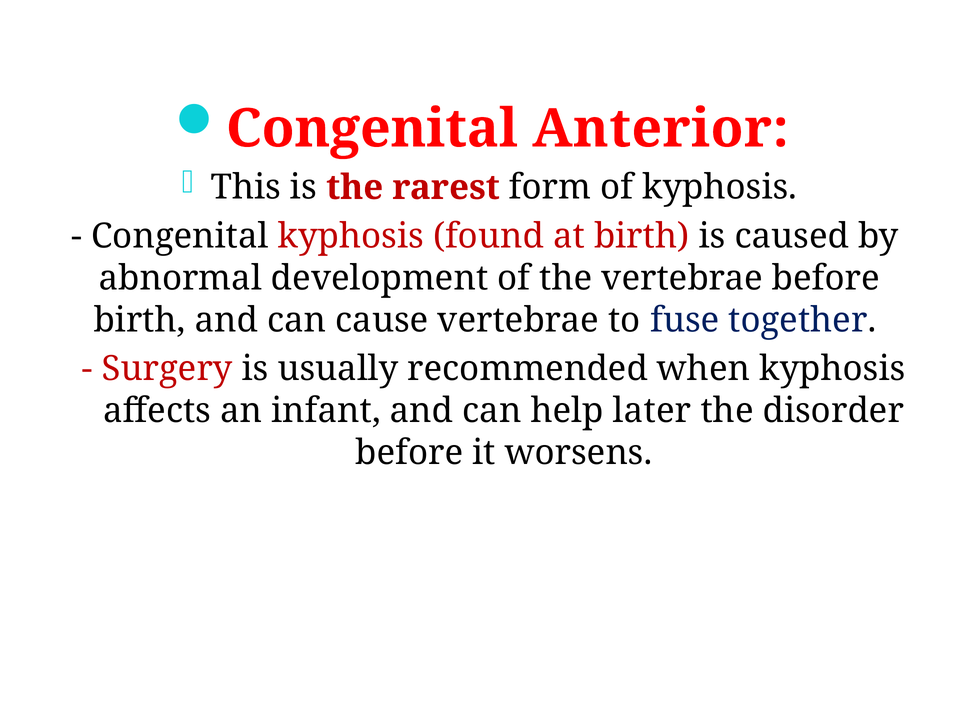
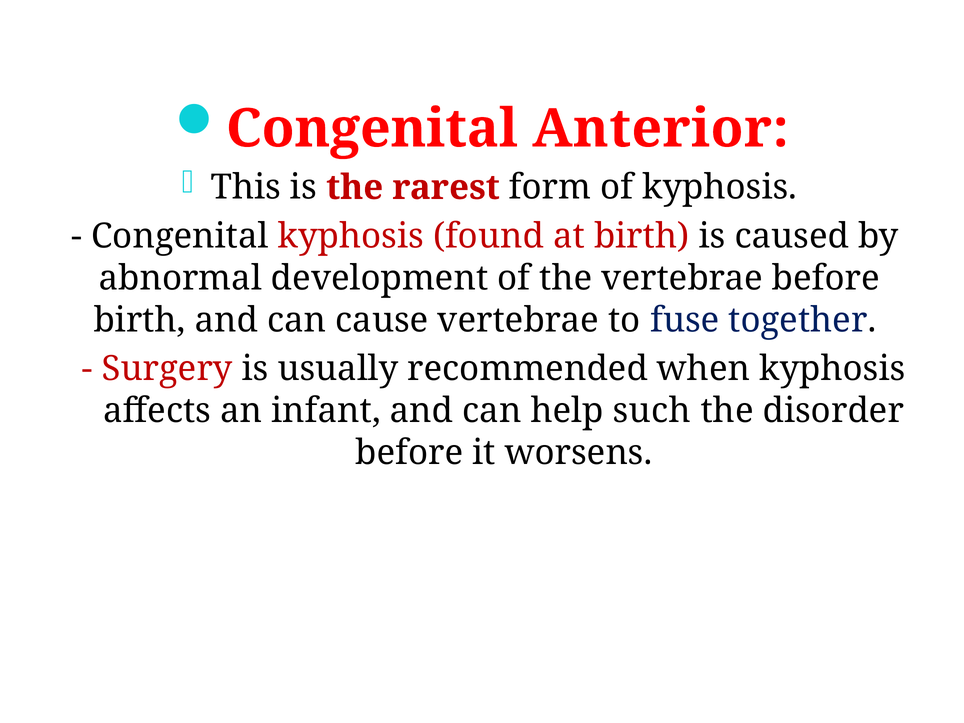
later: later -> such
